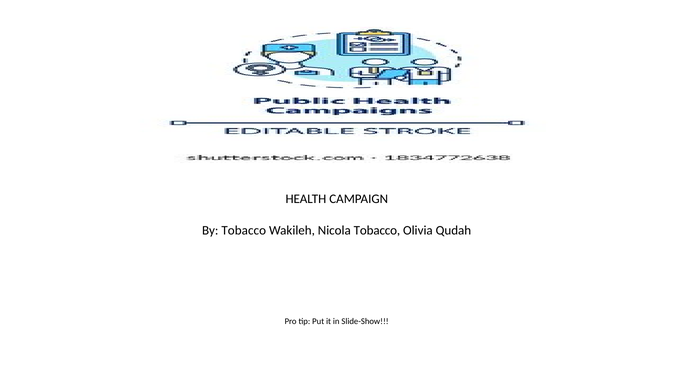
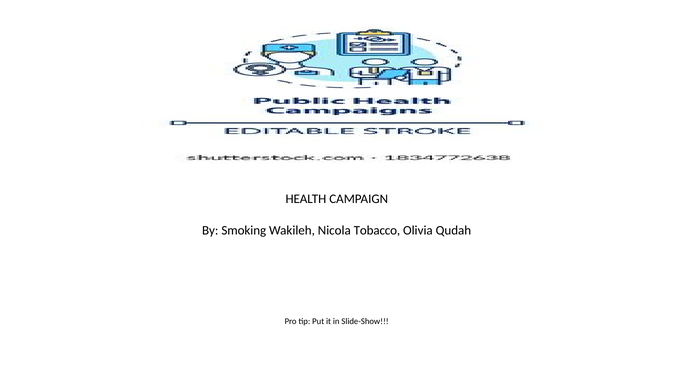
By Tobacco: Tobacco -> Smoking
